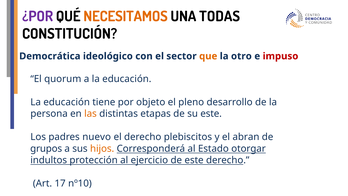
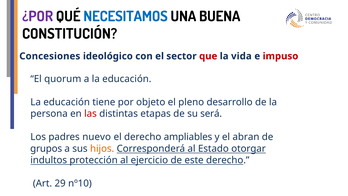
NECESITAMOS colour: orange -> blue
TODAS: TODAS -> BUENA
Democrática: Democrática -> Concesiones
que colour: orange -> red
otro: otro -> vida
las colour: orange -> red
su este: este -> será
plebiscitos: plebiscitos -> ampliables
17: 17 -> 29
